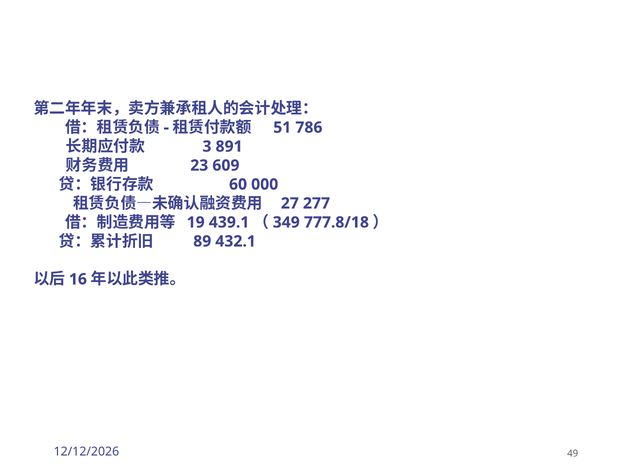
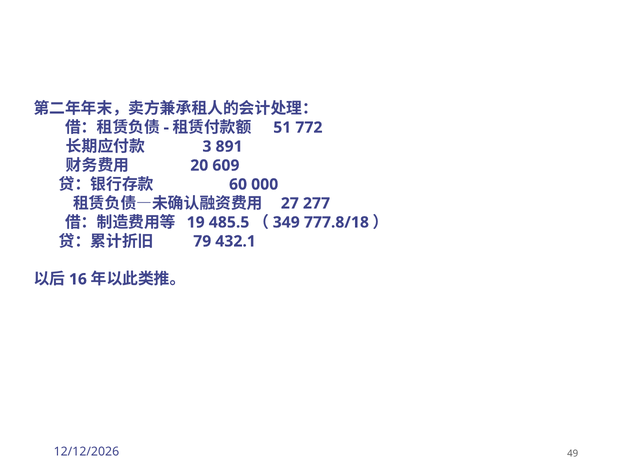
786: 786 -> 772
23: 23 -> 20
439.1: 439.1 -> 485.5
89: 89 -> 79
